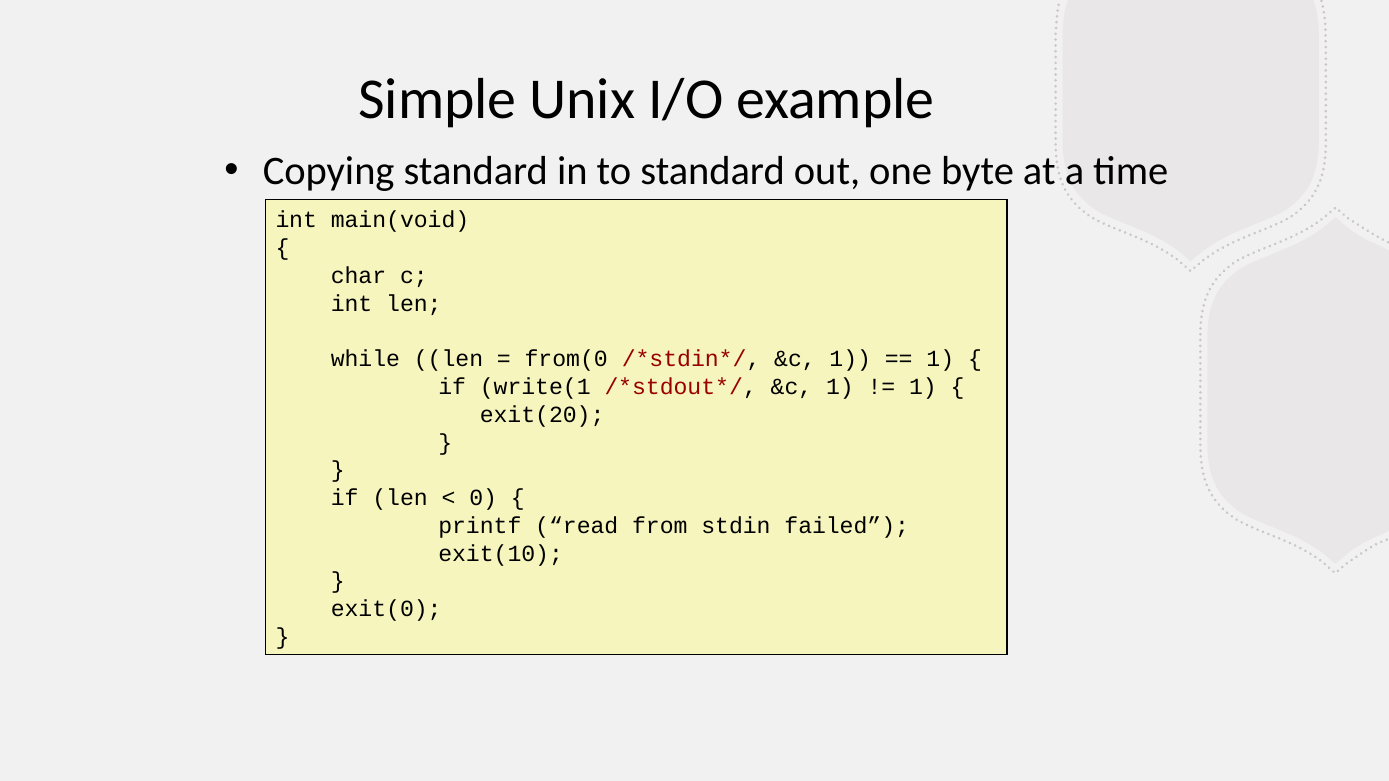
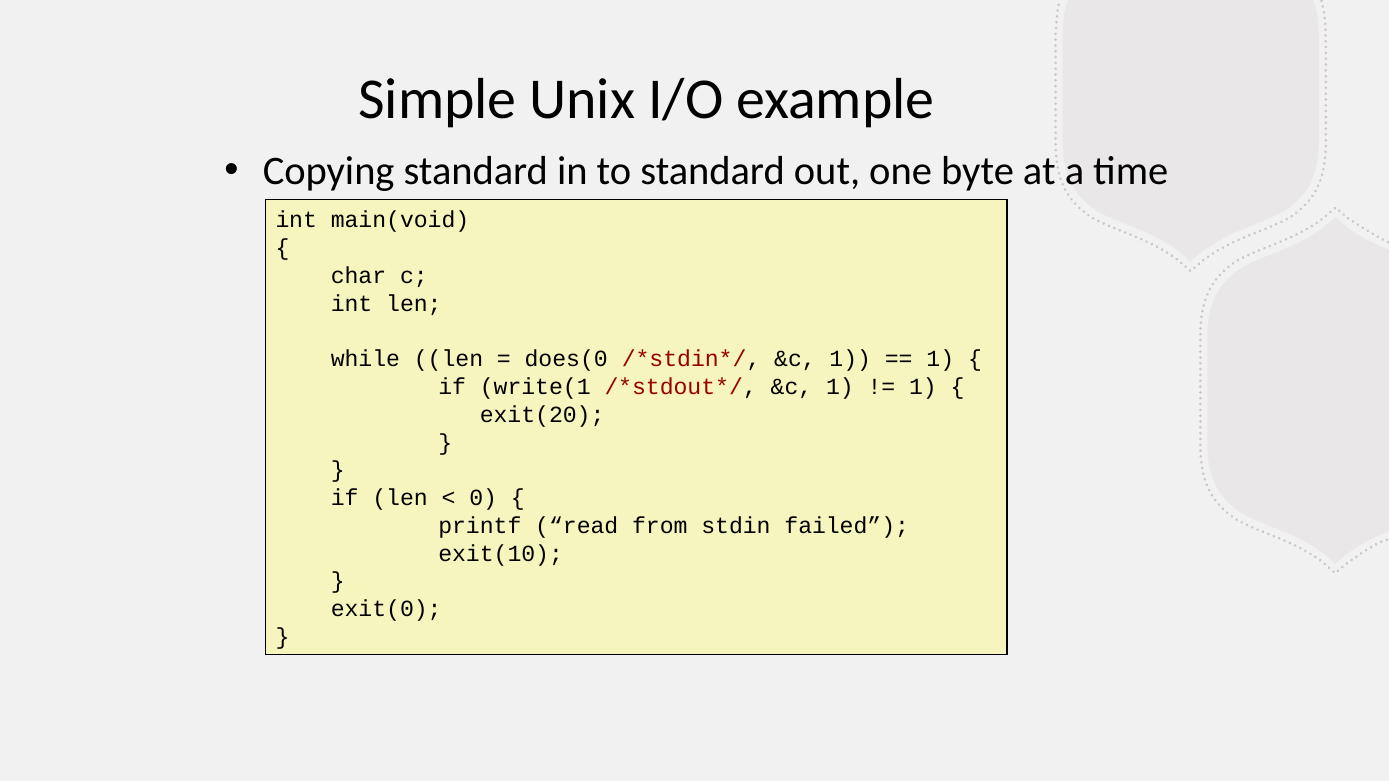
from(0: from(0 -> does(0
